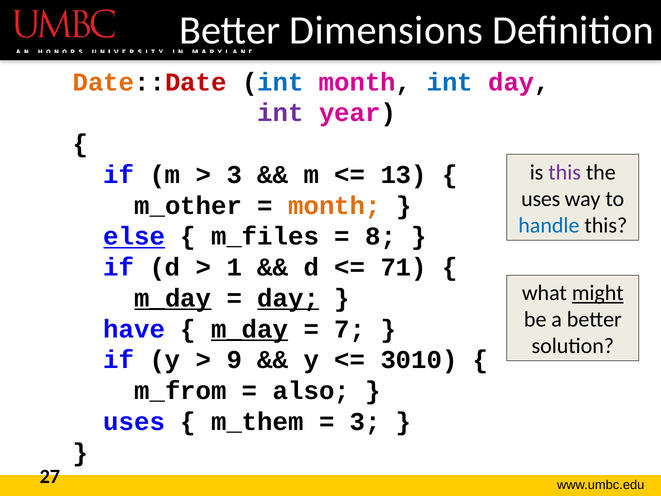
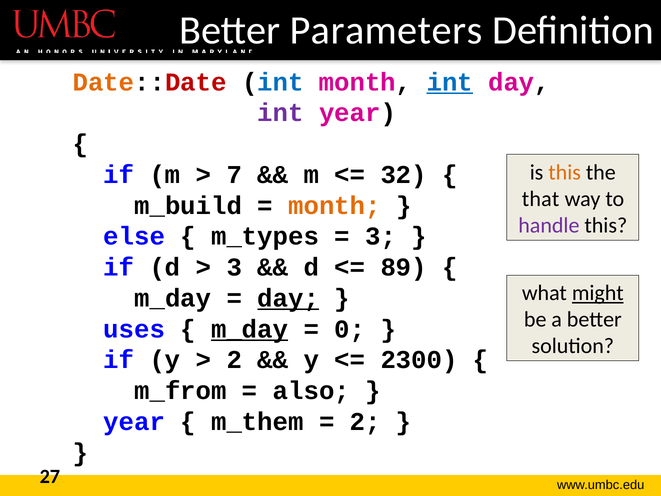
Dimensions: Dimensions -> Parameters
int at (450, 82) underline: none -> present
this at (565, 172) colour: purple -> orange
3 at (234, 175): 3 -> 7
13: 13 -> 32
uses at (541, 199): uses -> that
m_other: m_other -> m_build
handle colour: blue -> purple
else underline: present -> none
m_files: m_files -> m_types
8 at (381, 236): 8 -> 3
1 at (234, 267): 1 -> 3
71: 71 -> 89
m_day at (173, 298) underline: present -> none
have: have -> uses
7: 7 -> 0
9 at (234, 360): 9 -> 2
3010: 3010 -> 2300
uses at (134, 422): uses -> year
3 at (365, 422): 3 -> 2
